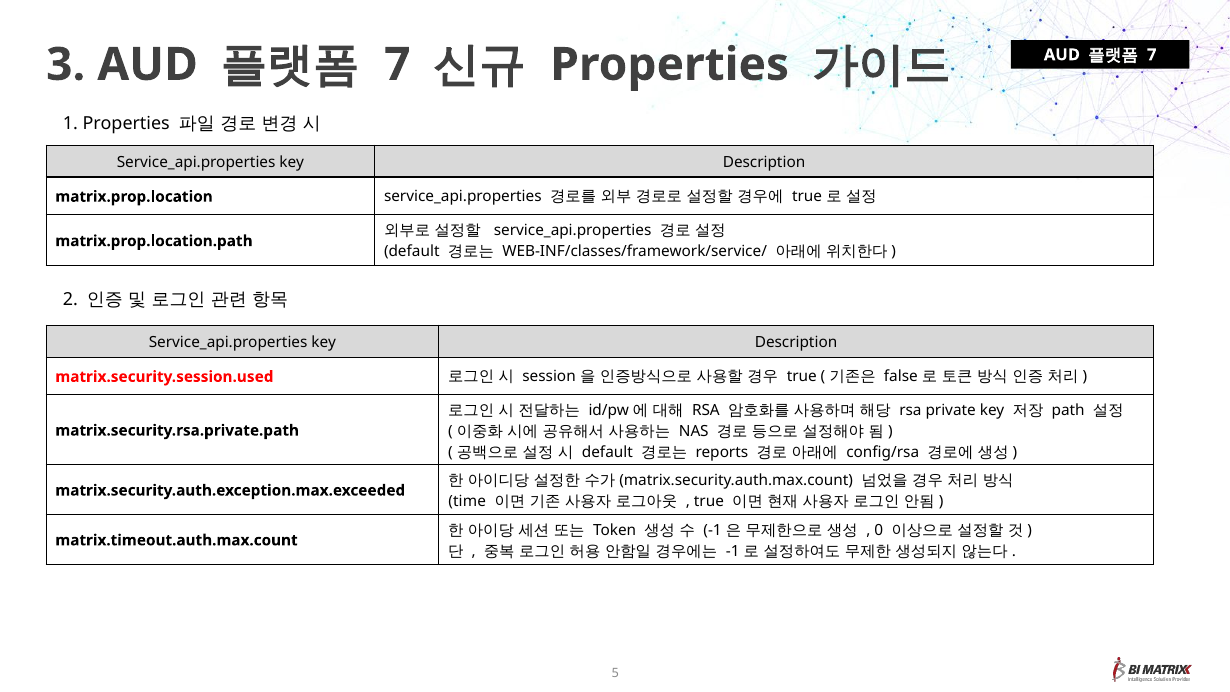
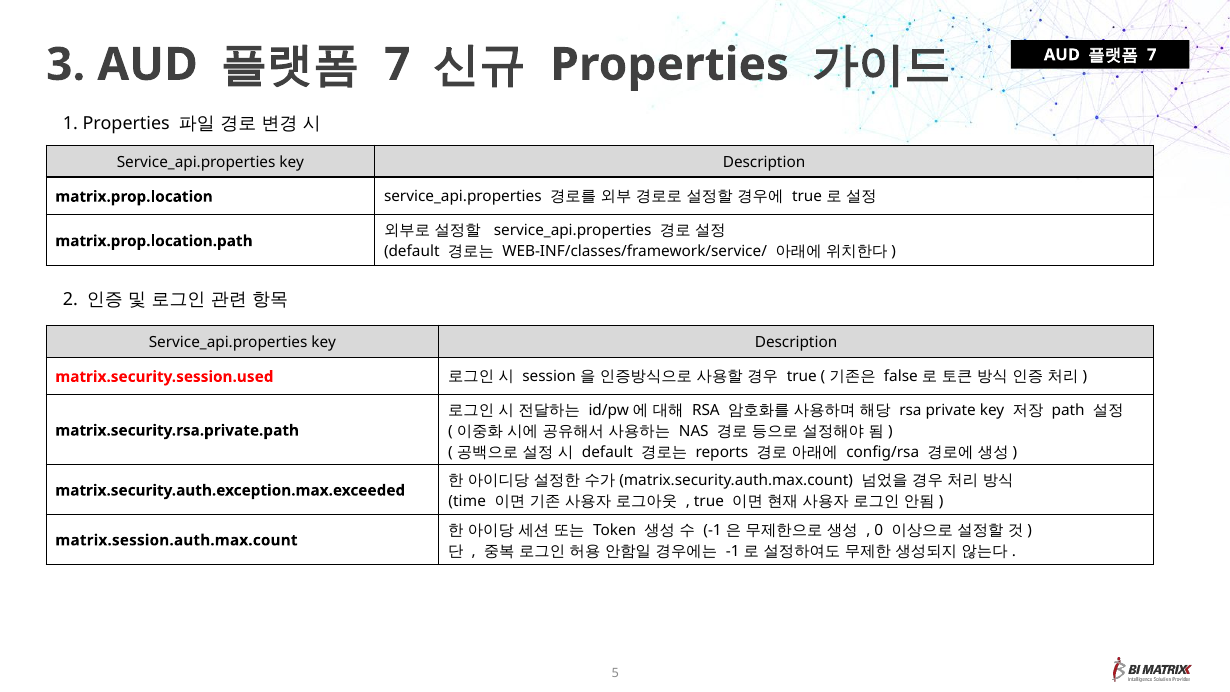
matrix.timeout.auth.max.count: matrix.timeout.auth.max.count -> matrix.session.auth.max.count
